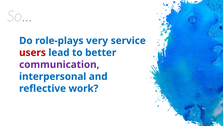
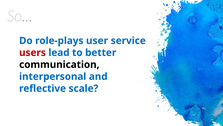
very: very -> user
communication colour: purple -> black
work: work -> scale
